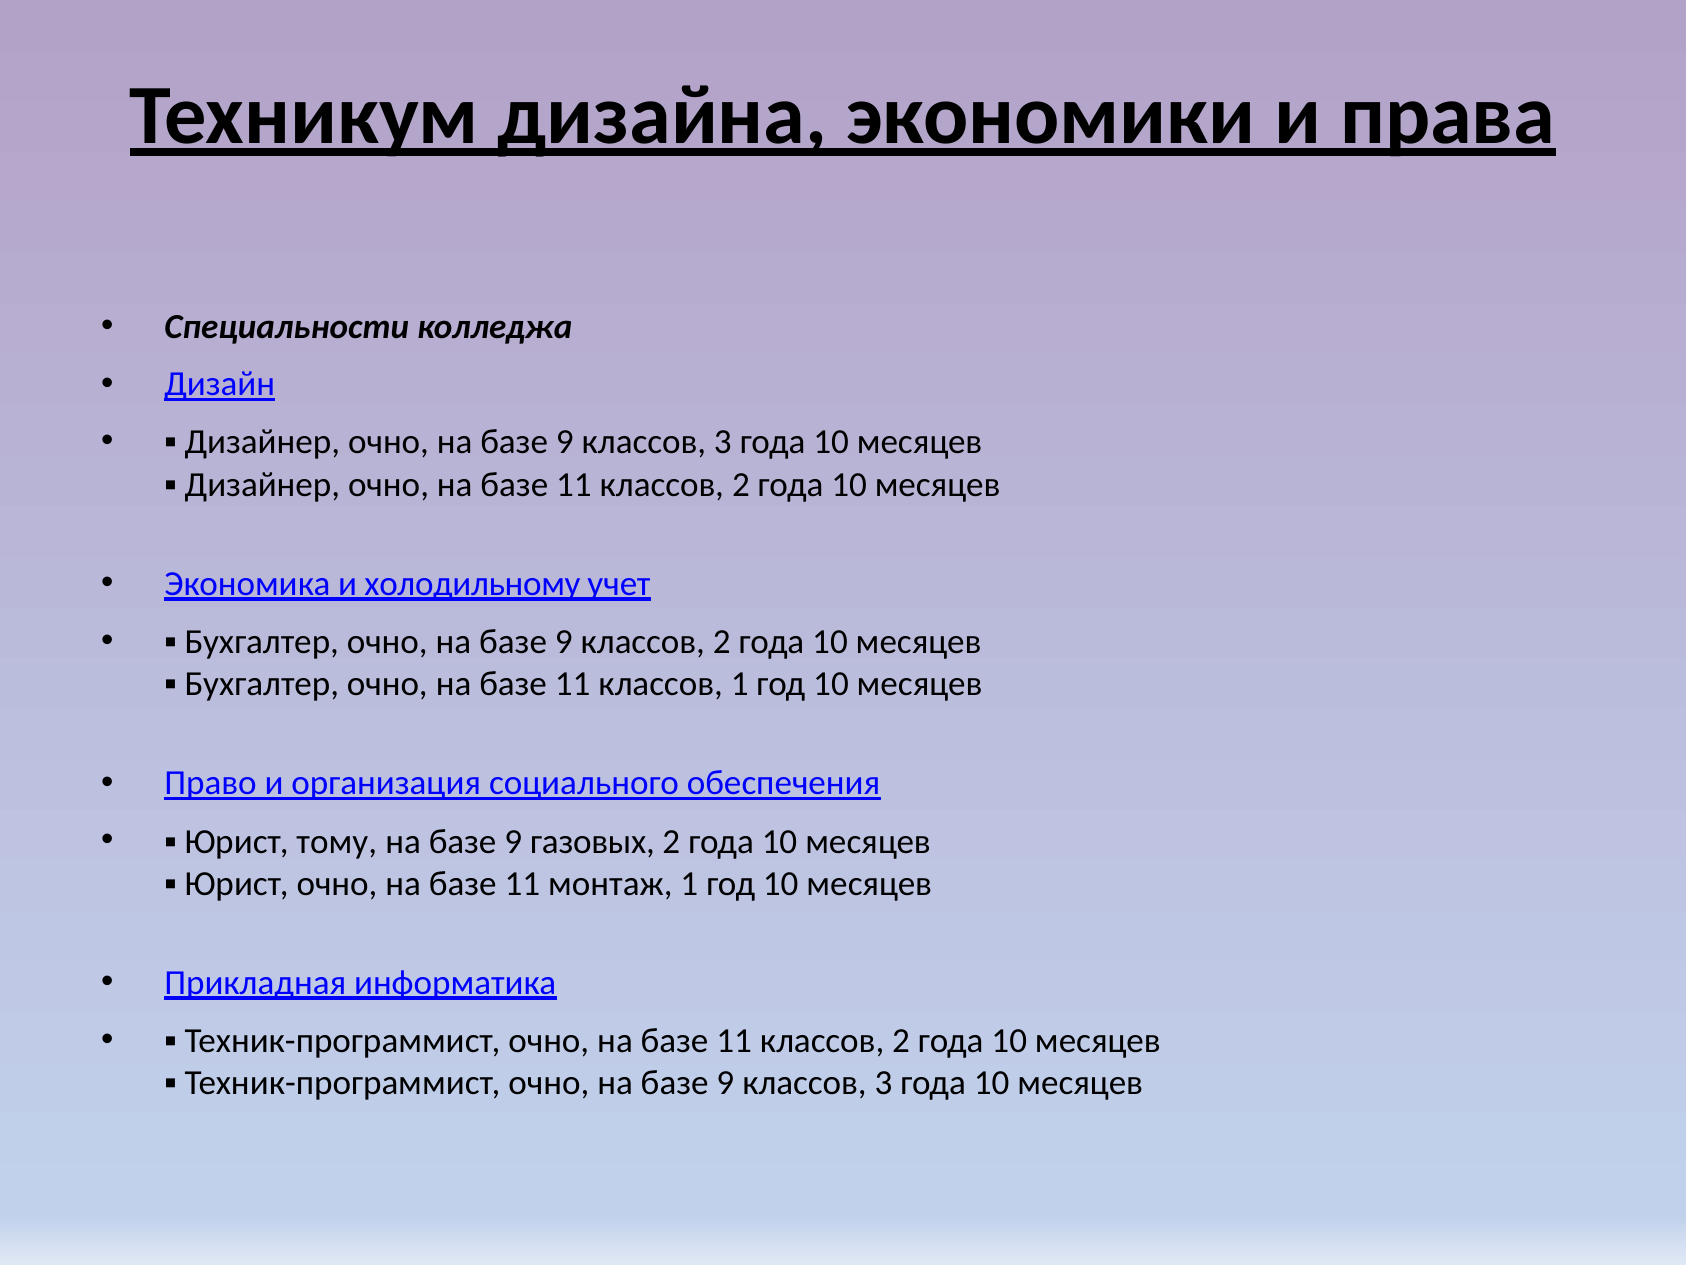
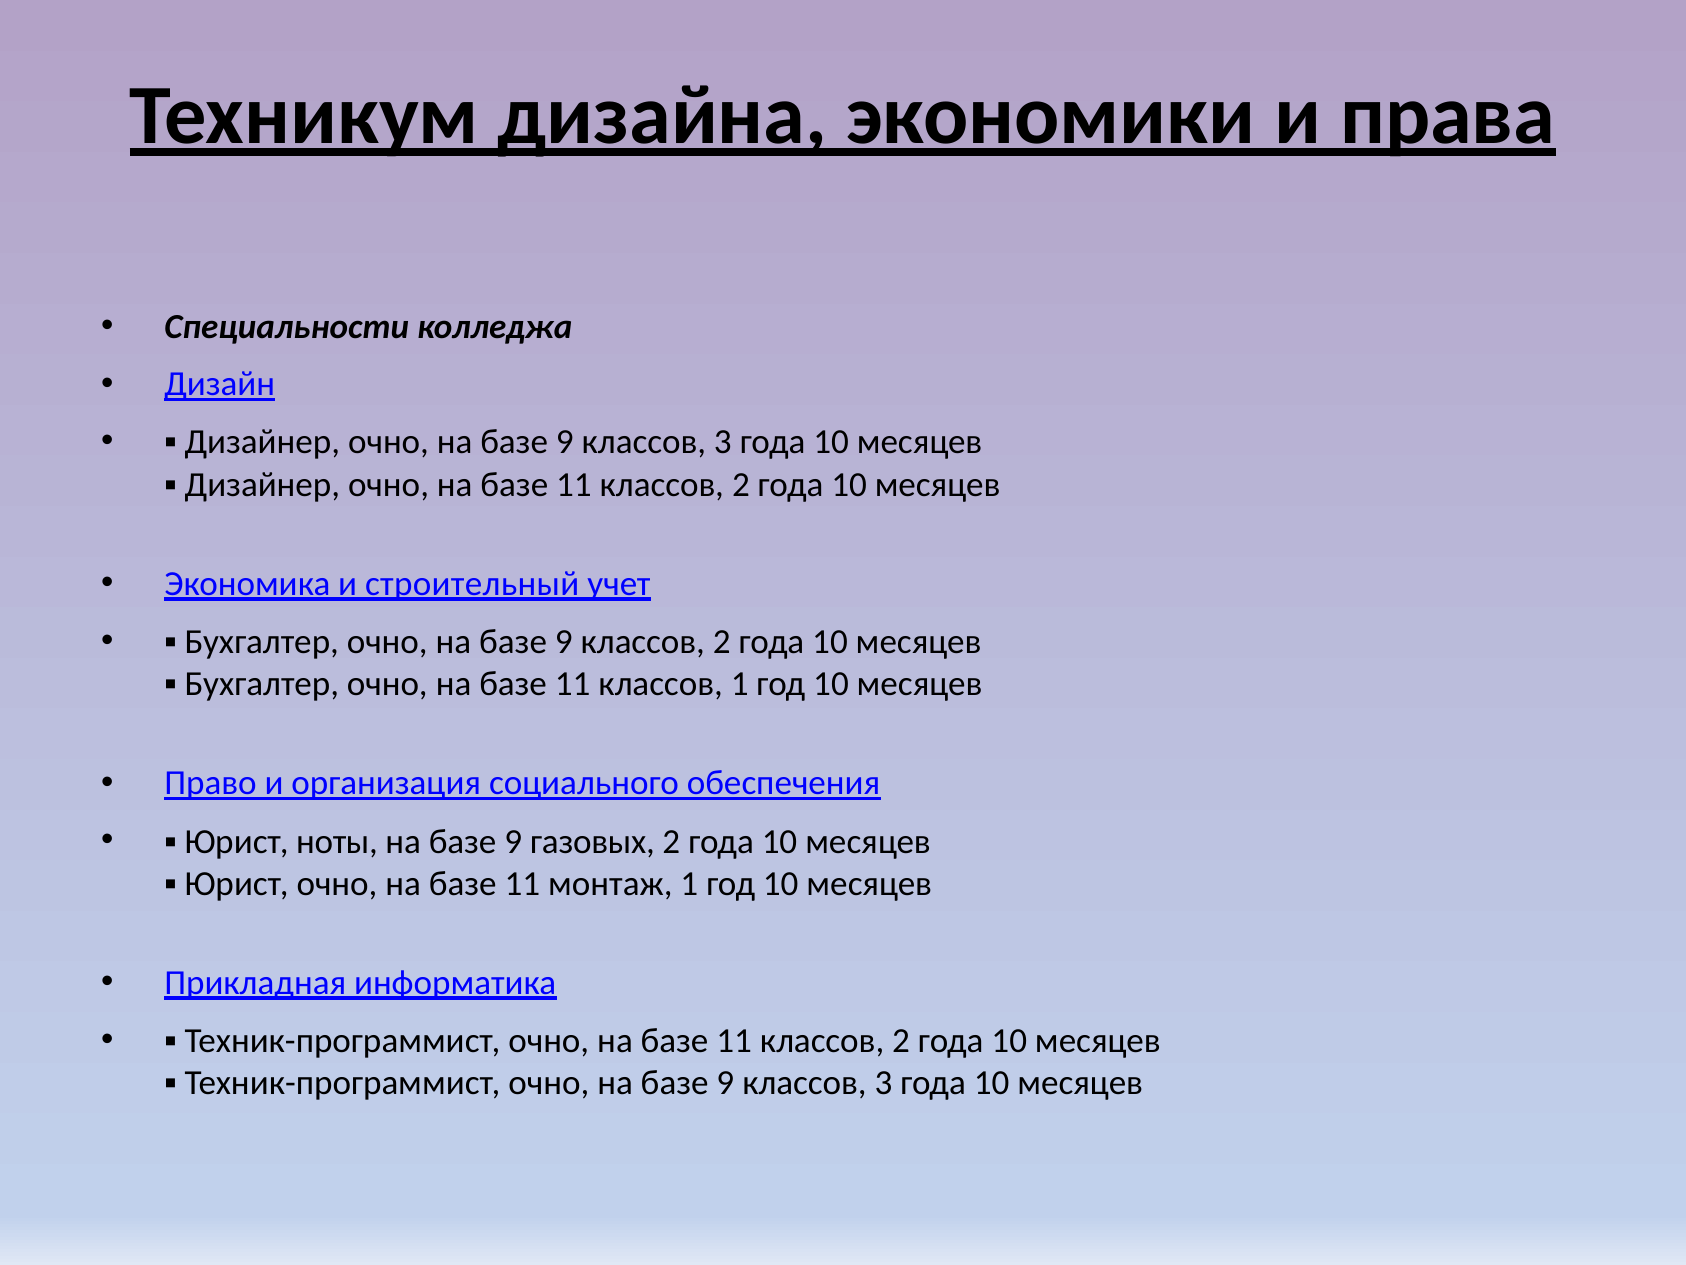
холодильному: холодильному -> строительный
тому: тому -> ноты
